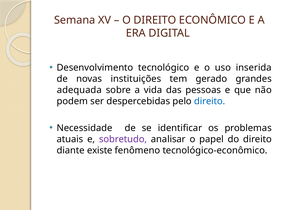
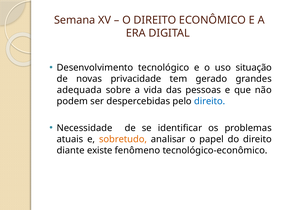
inserida: inserida -> situação
instituições: instituições -> privacidade
sobretudo colour: purple -> orange
